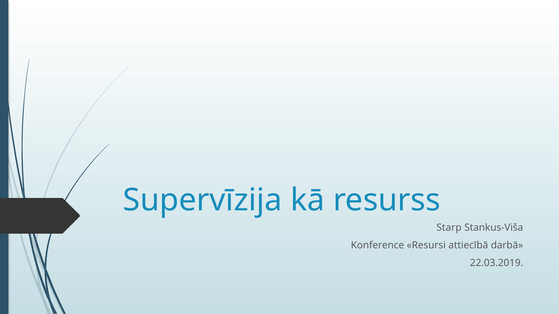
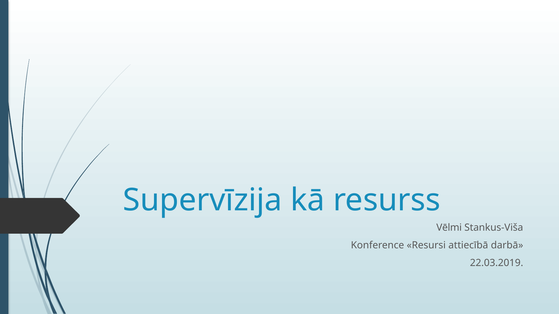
Starp: Starp -> Vēlmi
